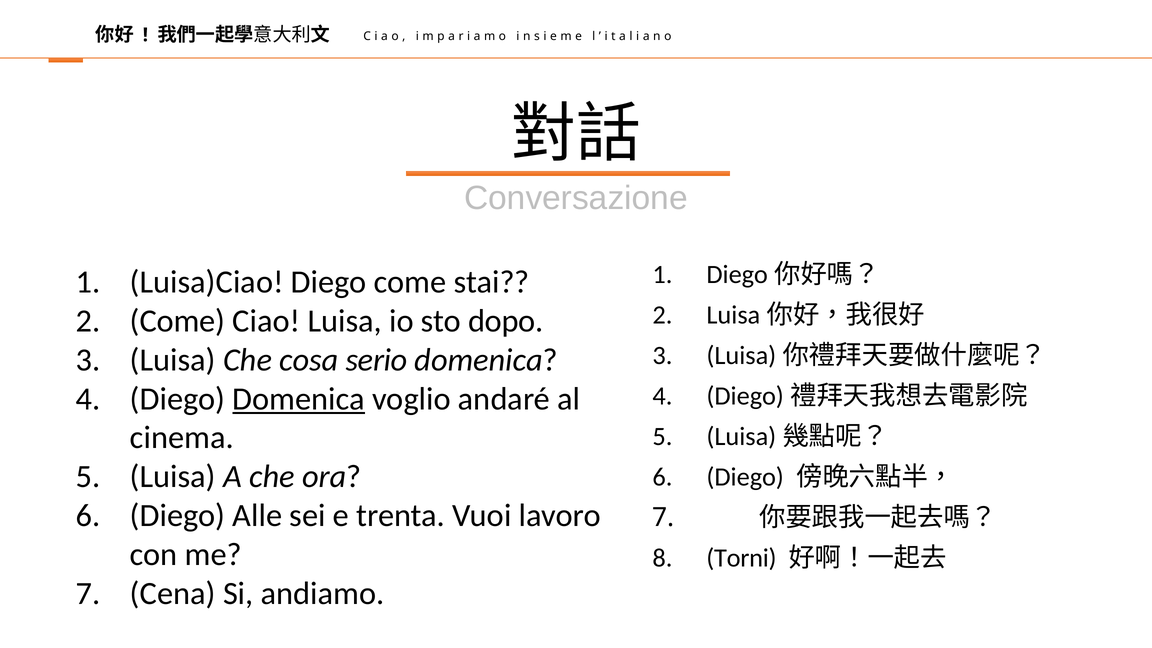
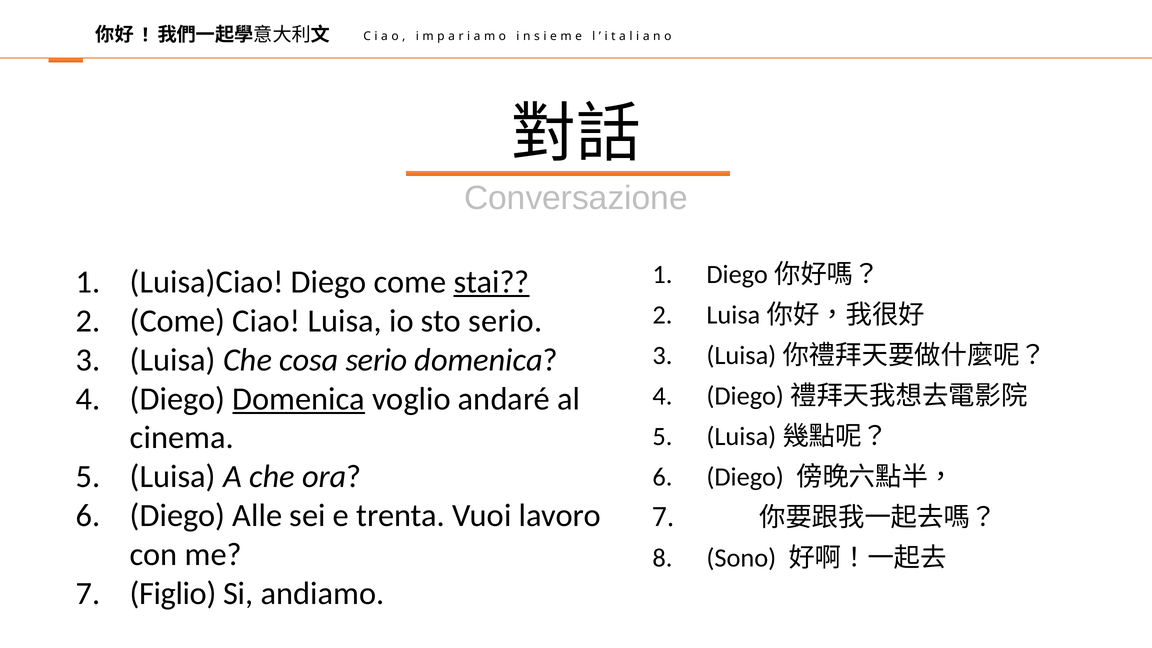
stai underline: none -> present
sto dopo: dopo -> serio
Torni: Torni -> Sono
Cena: Cena -> Figlio
